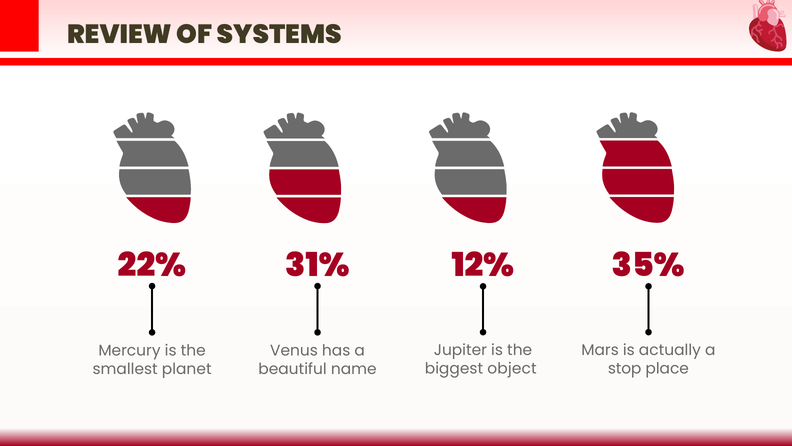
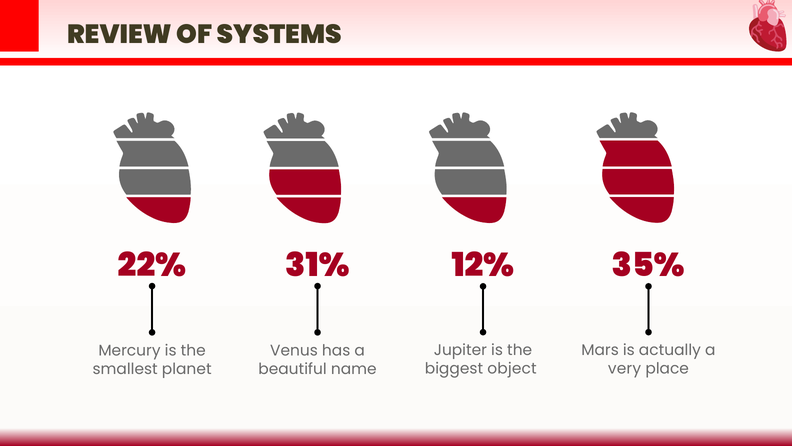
stop: stop -> very
